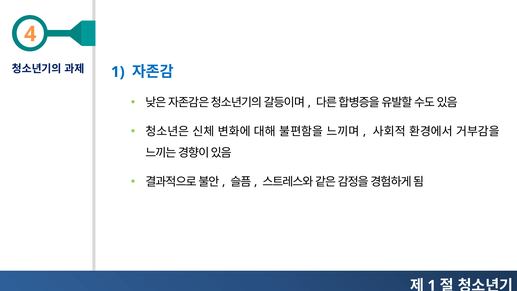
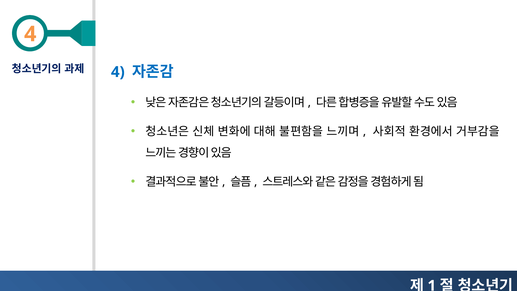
1 at (118, 72): 1 -> 4
